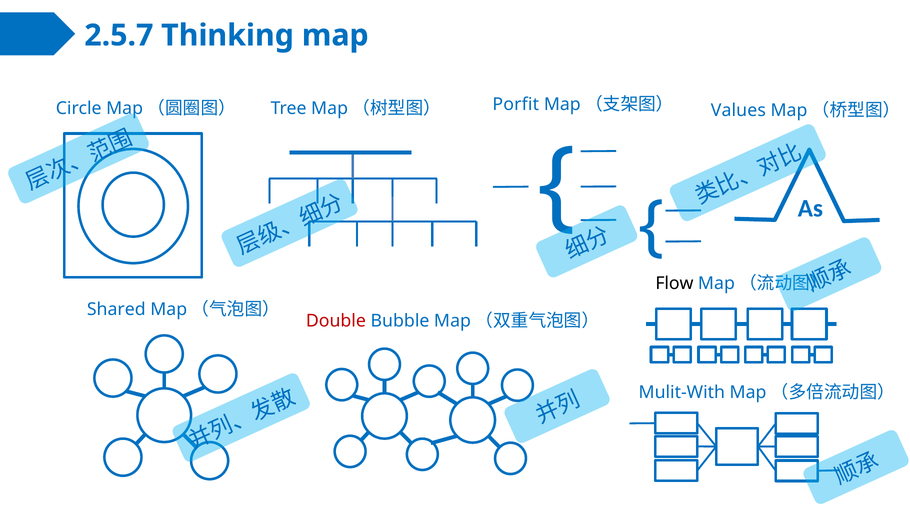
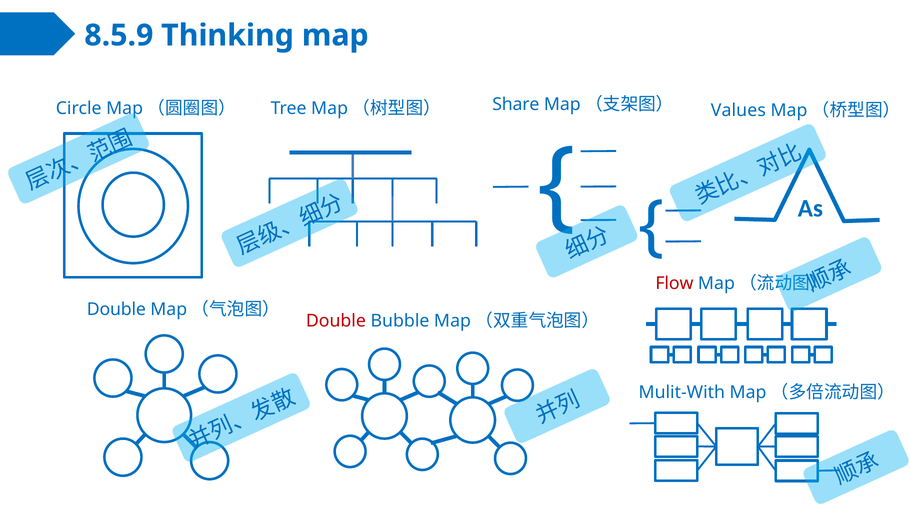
2.5.7: 2.5.7 -> 8.5.9
Porfit: Porfit -> Share
Flow colour: black -> red
Shared at (116, 309): Shared -> Double
